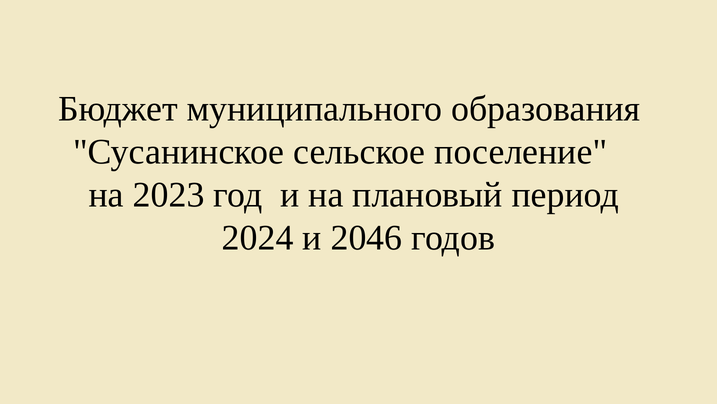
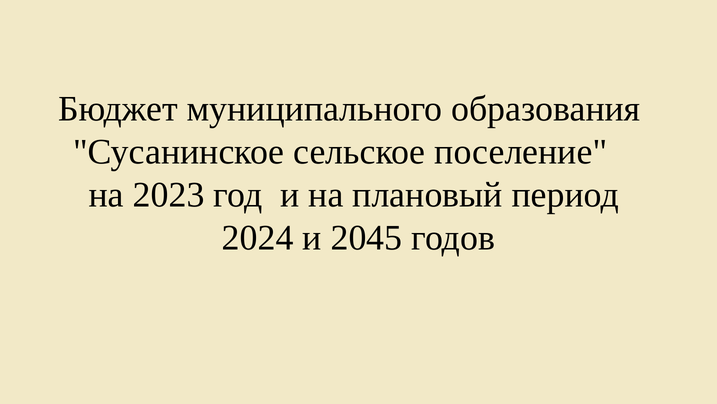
2046: 2046 -> 2045
